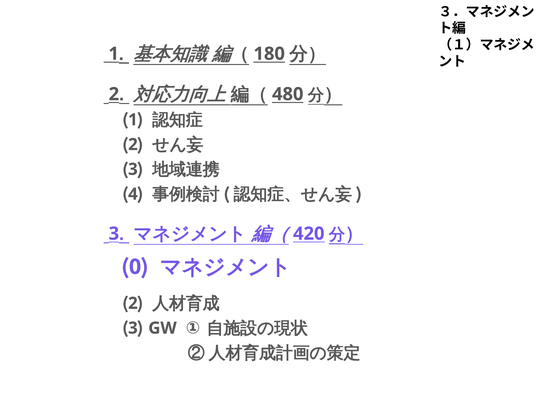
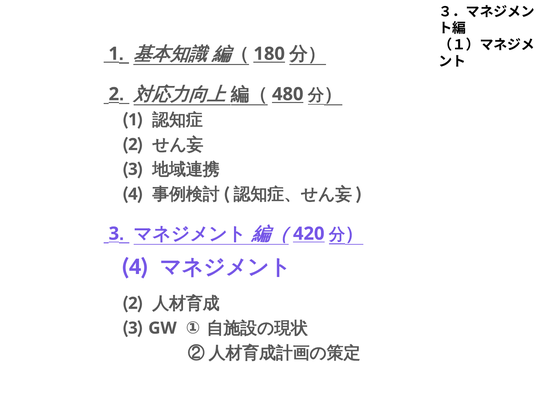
0 at (135, 267): 0 -> 4
